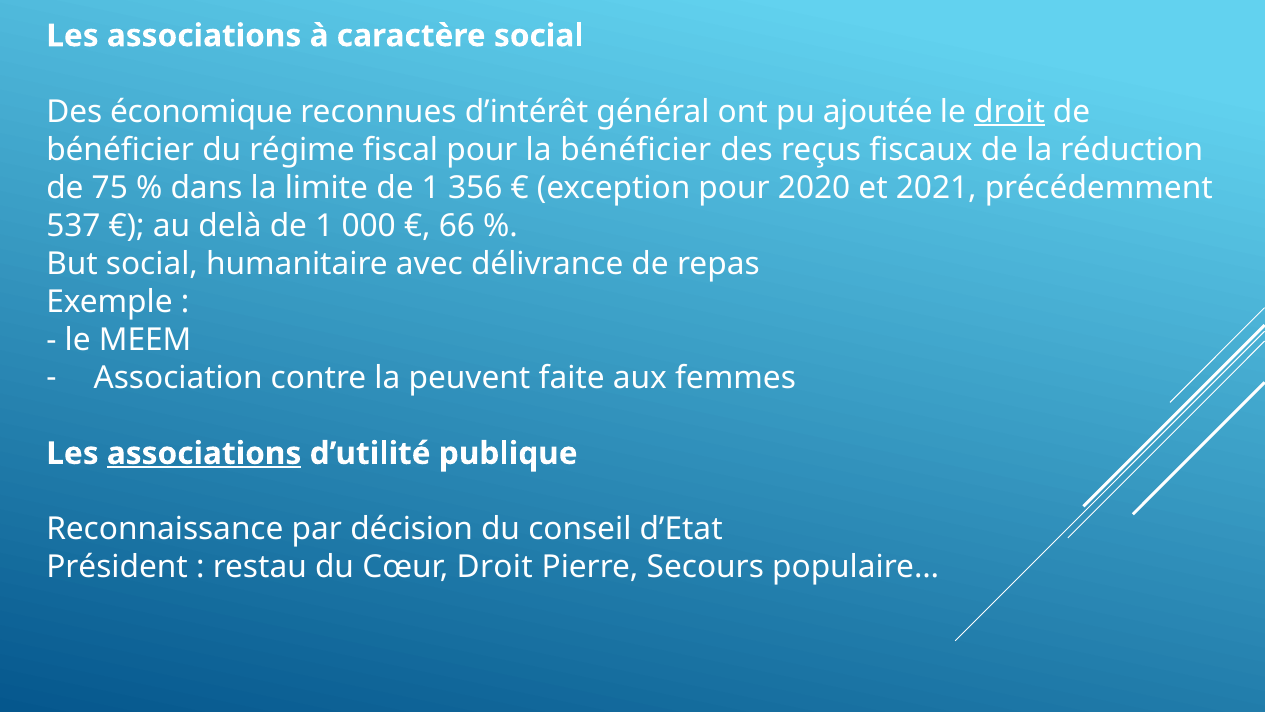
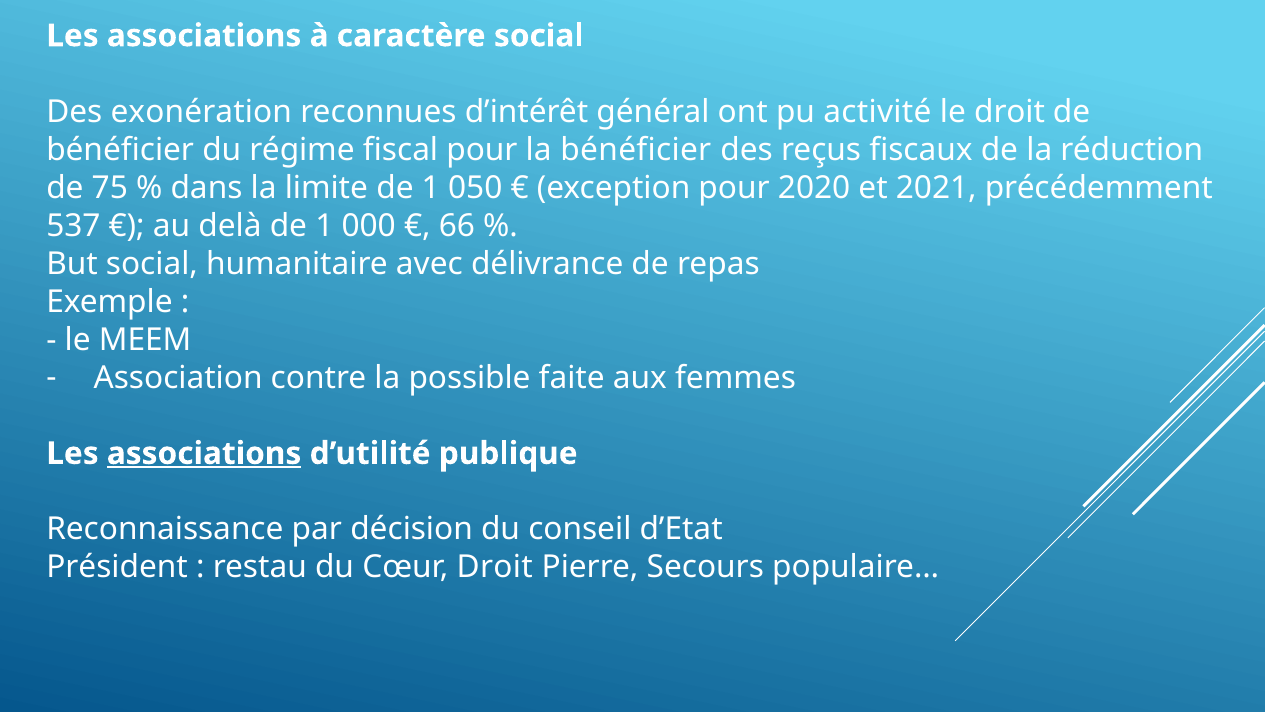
économique: économique -> exonération
ajoutée: ajoutée -> activité
droit at (1010, 112) underline: present -> none
356: 356 -> 050
peuvent: peuvent -> possible
